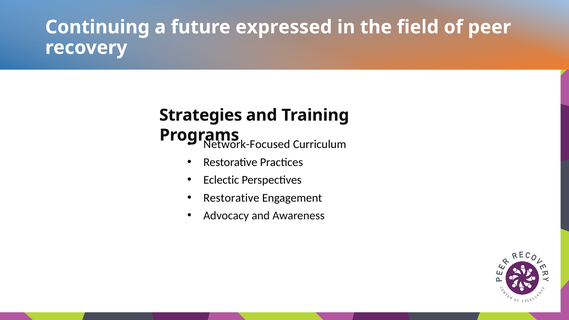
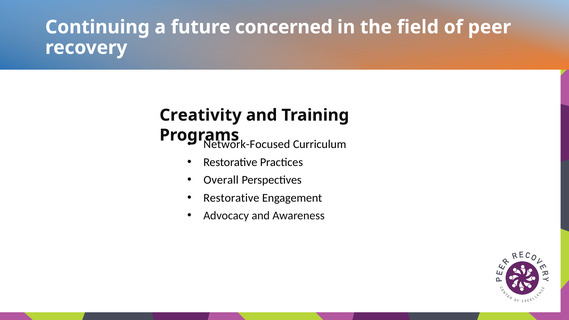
expressed: expressed -> concerned
Strategies: Strategies -> Creativity
Eclectic: Eclectic -> Overall
